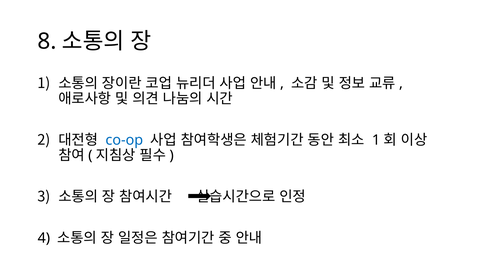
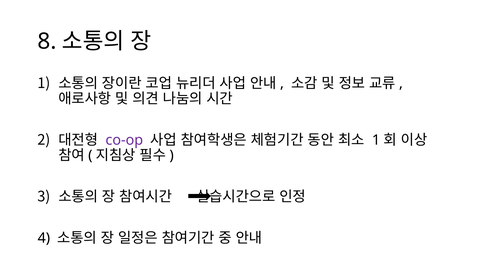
co-op colour: blue -> purple
